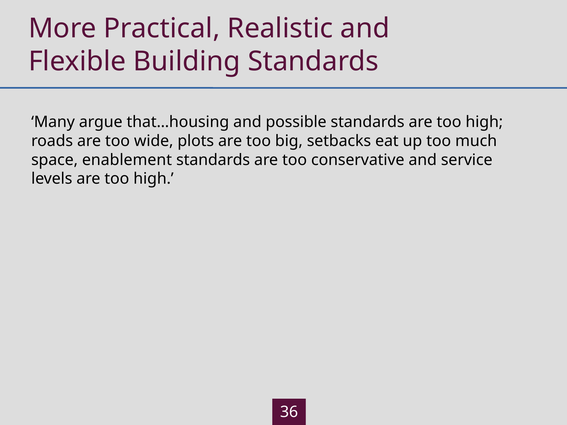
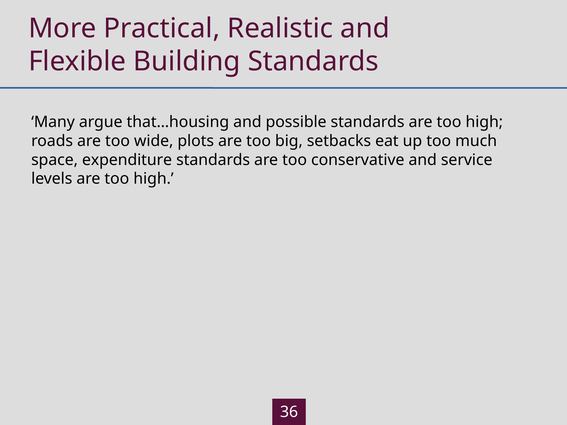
enablement: enablement -> expenditure
